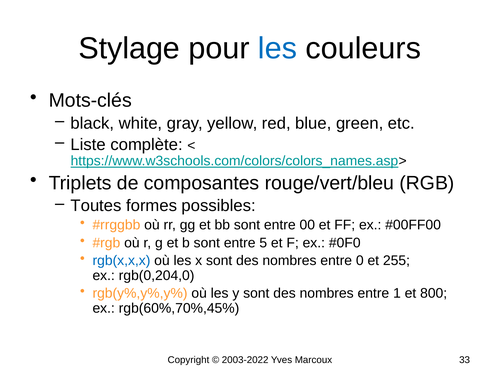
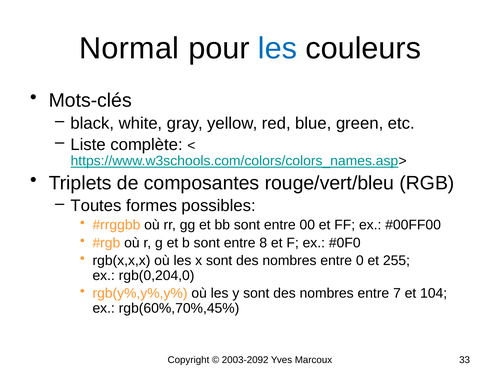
Stylage: Stylage -> Normal
5: 5 -> 8
rgb(x,x,x colour: blue -> black
1: 1 -> 7
800: 800 -> 104
2003-2022: 2003-2022 -> 2003-2092
